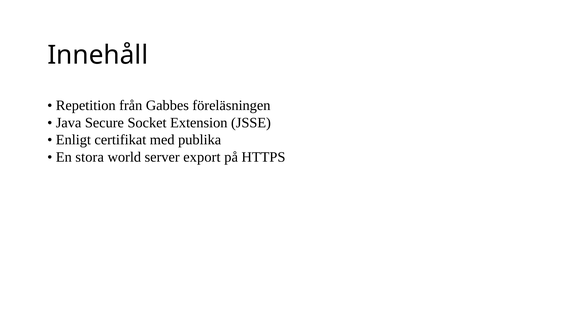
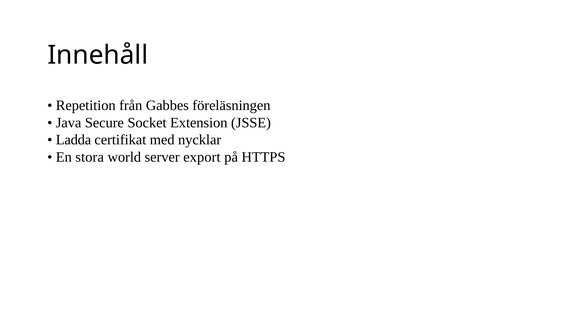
Enligt: Enligt -> Ladda
publika: publika -> nycklar
